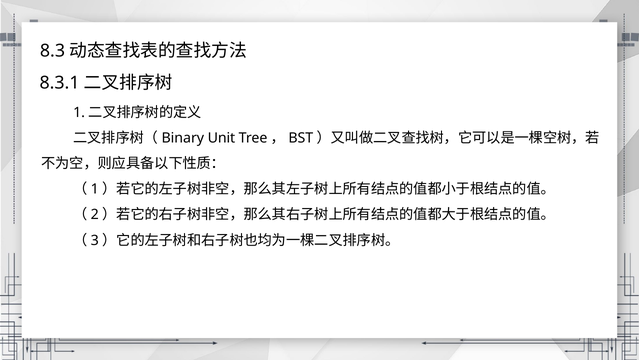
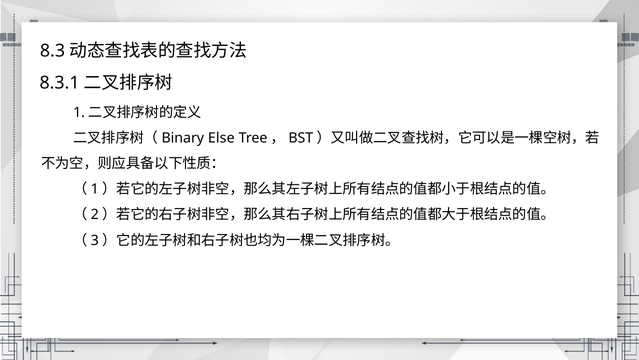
Unit: Unit -> Else
